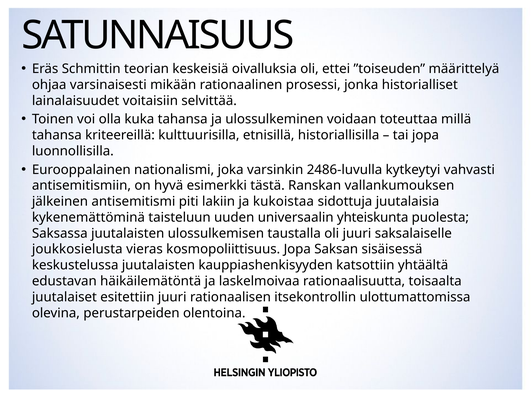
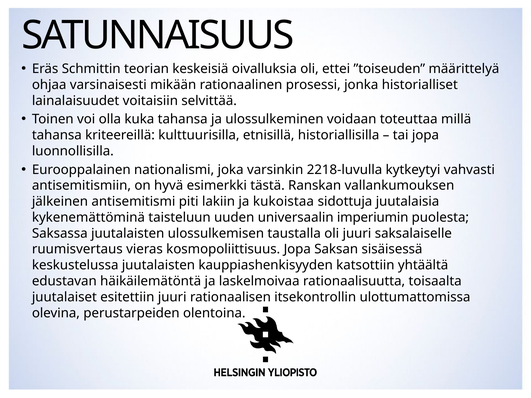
2486-luvulla: 2486-luvulla -> 2218-luvulla
yhteiskunta: yhteiskunta -> imperiumin
joukkosielusta: joukkosielusta -> ruumisvertaus
